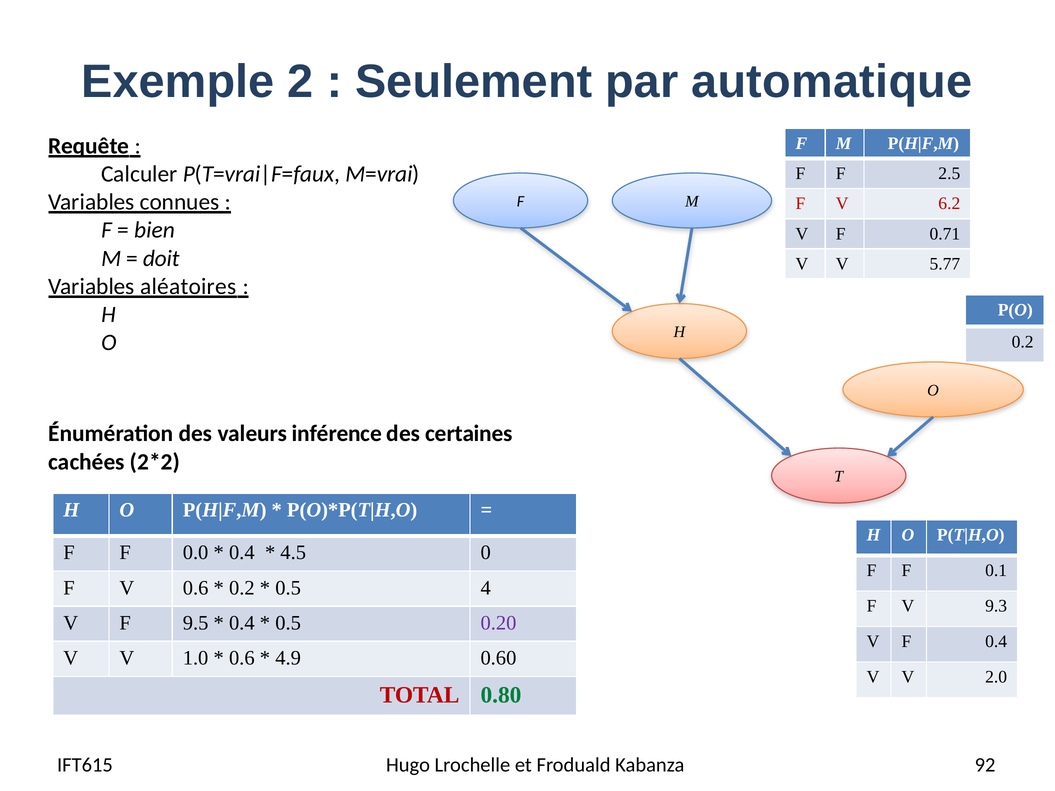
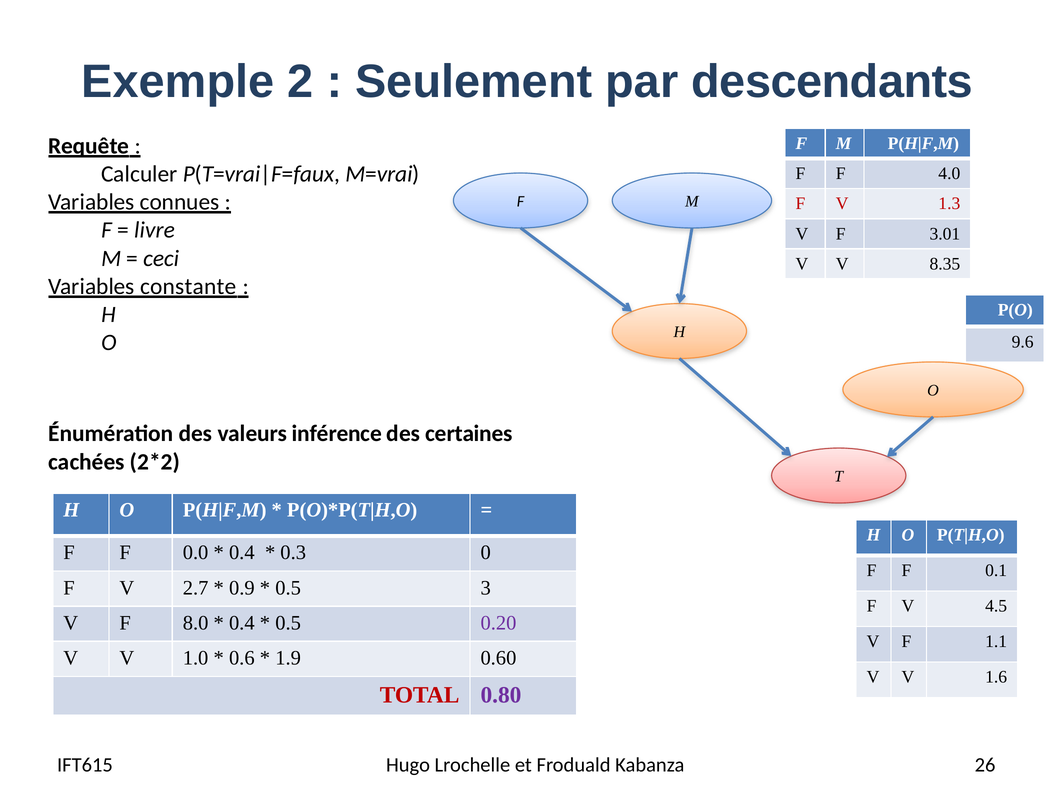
automatique: automatique -> descendants
2.5: 2.5 -> 4.0
6.2: 6.2 -> 1.3
bien: bien -> livre
0.71: 0.71 -> 3.01
doit: doit -> ceci
5.77: 5.77 -> 8.35
aléatoires: aléatoires -> constante
0.2 at (1023, 342): 0.2 -> 9.6
4.5: 4.5 -> 0.3
V 0.6: 0.6 -> 2.7
0.2 at (242, 588): 0.2 -> 0.9
4: 4 -> 3
9.3: 9.3 -> 4.5
9.5: 9.5 -> 8.0
F 0.4: 0.4 -> 1.1
4.9: 4.9 -> 1.9
2.0: 2.0 -> 1.6
0.80 colour: green -> purple
92: 92 -> 26
